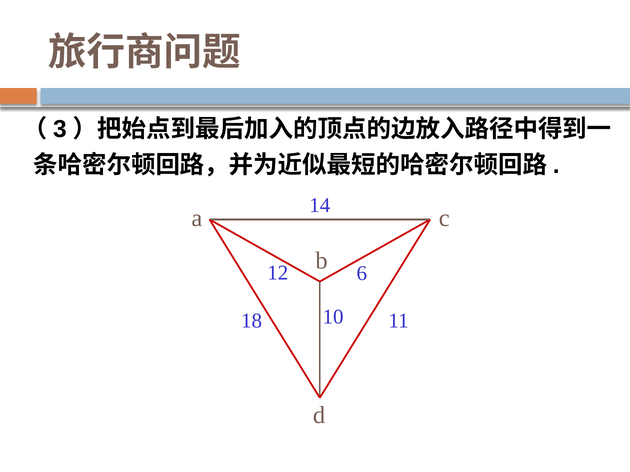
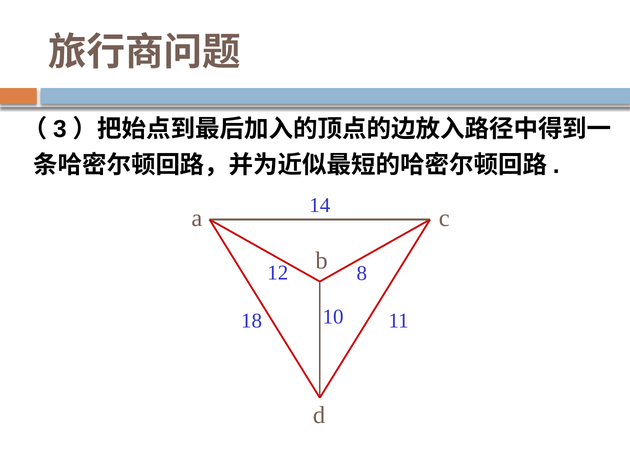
6: 6 -> 8
